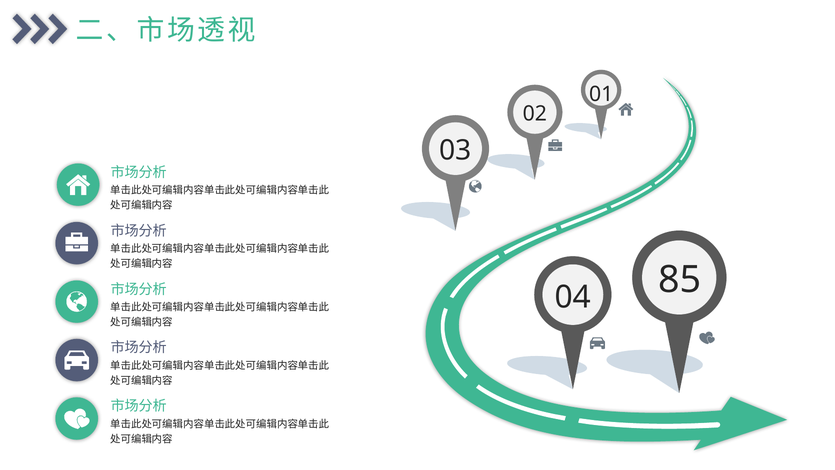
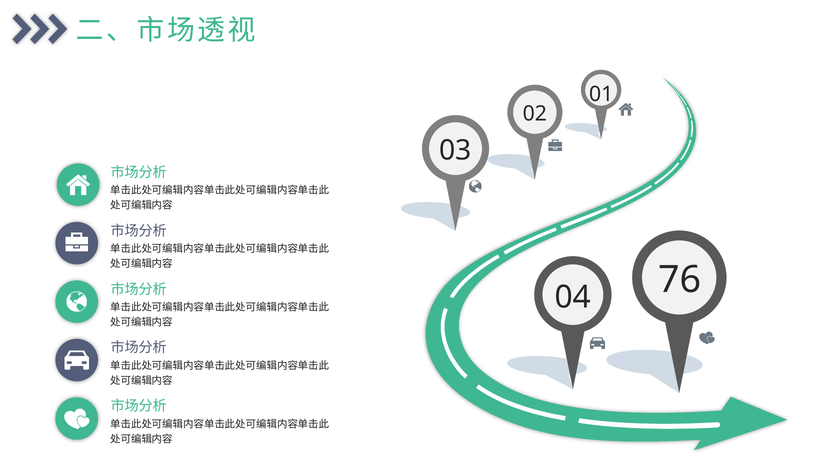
85: 85 -> 76
